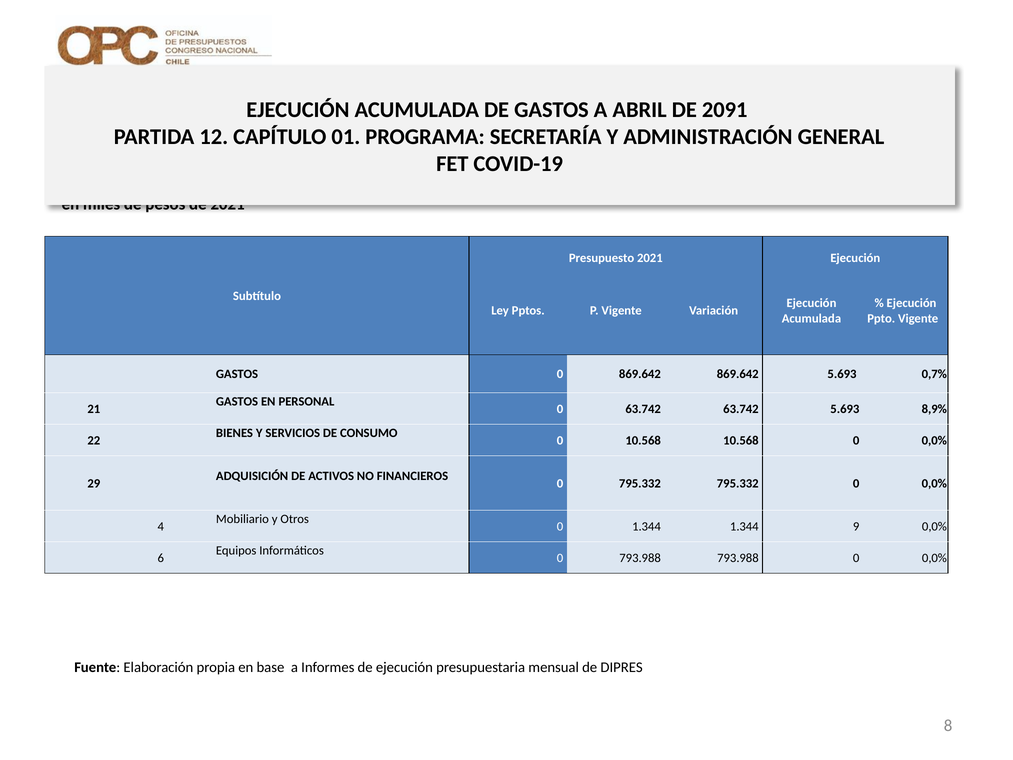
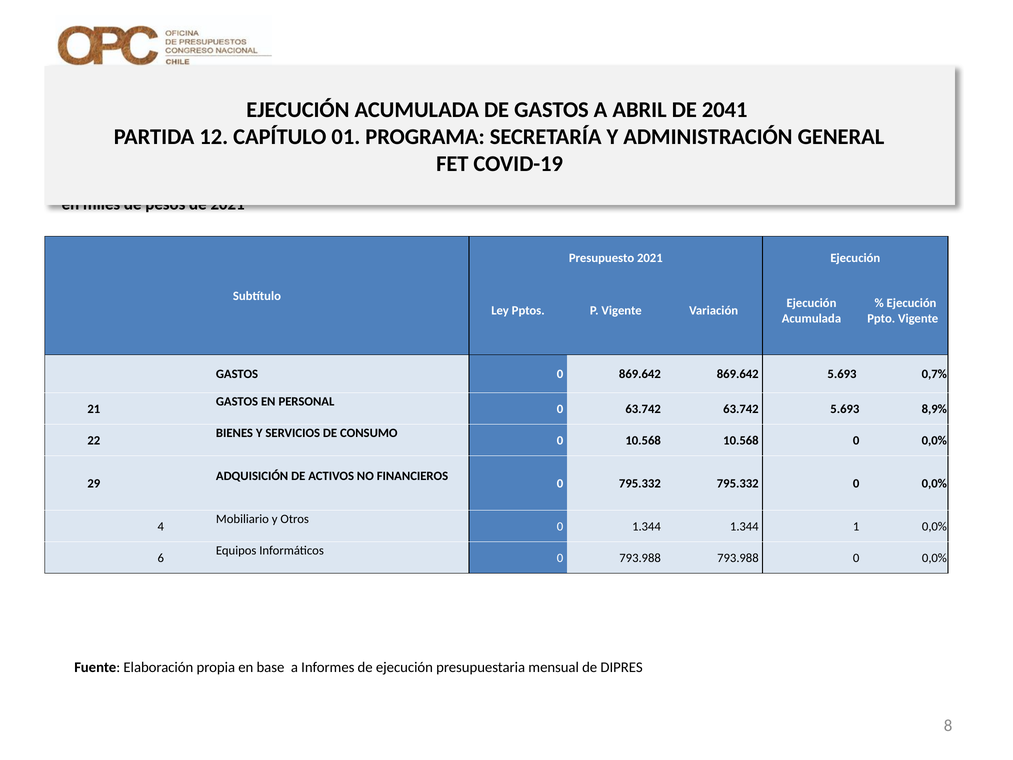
2091: 2091 -> 2041
9: 9 -> 1
